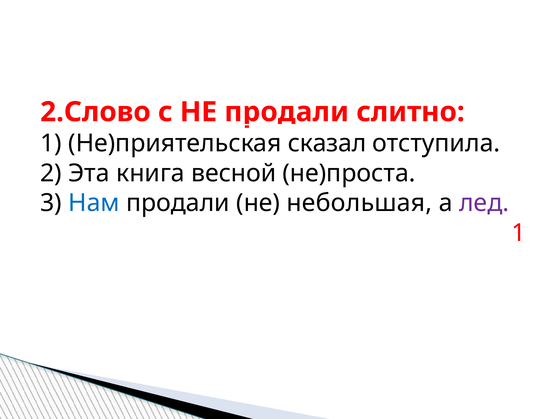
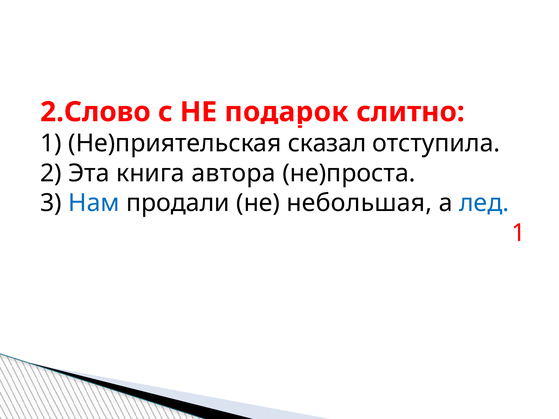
НЕ продали: продали -> подарок
весной: весной -> автора
лед colour: purple -> blue
